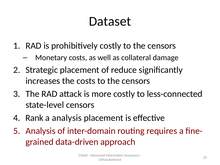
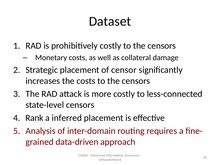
reduce: reduce -> censor
a analysis: analysis -> inferred
